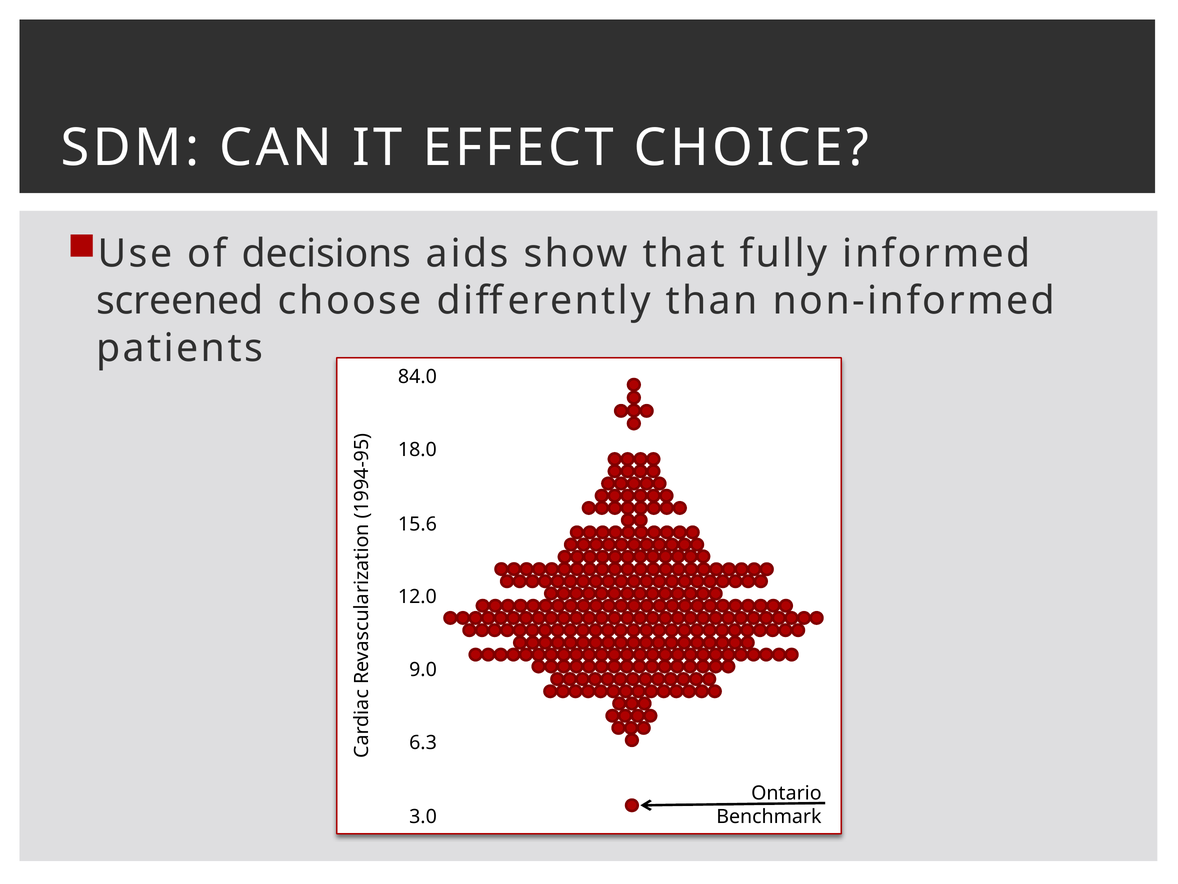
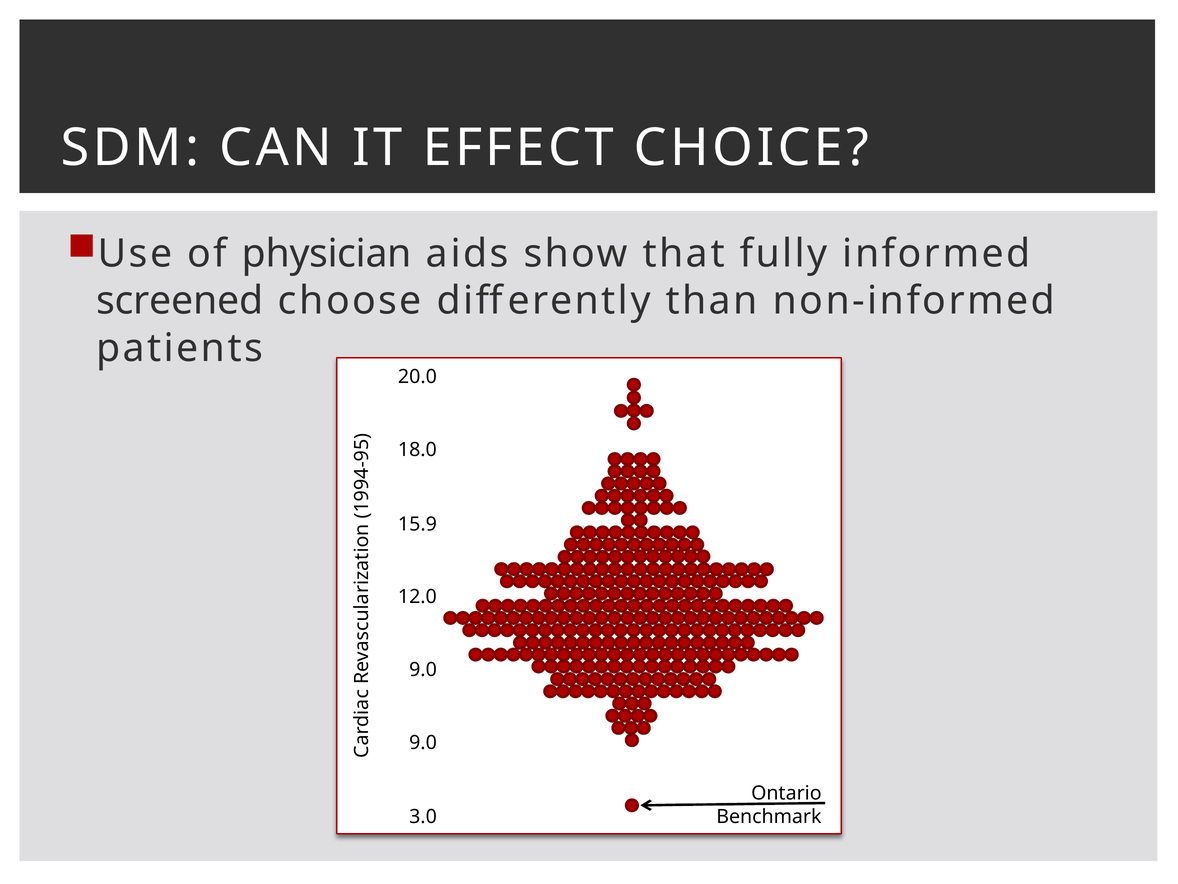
decisions: decisions -> physician
84.0: 84.0 -> 20.0
15.6: 15.6 -> 15.9
6.3 at (423, 742): 6.3 -> 9.0
